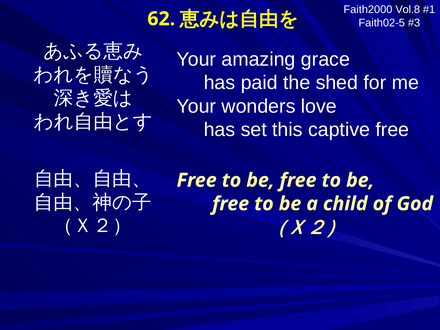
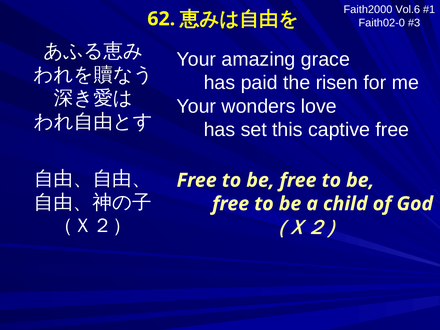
Vol.8: Vol.8 -> Vol.6
Faith02-5: Faith02-5 -> Faith02-0
shed: shed -> risen
